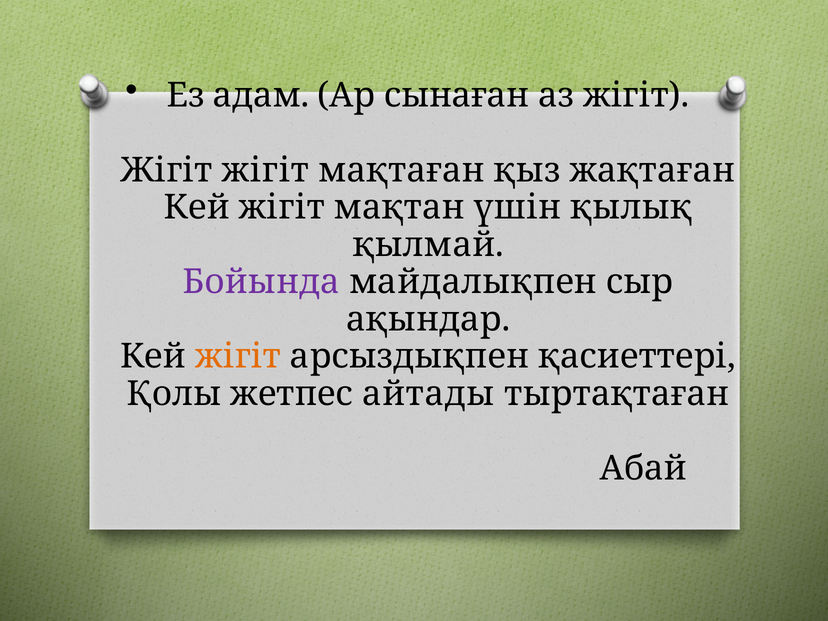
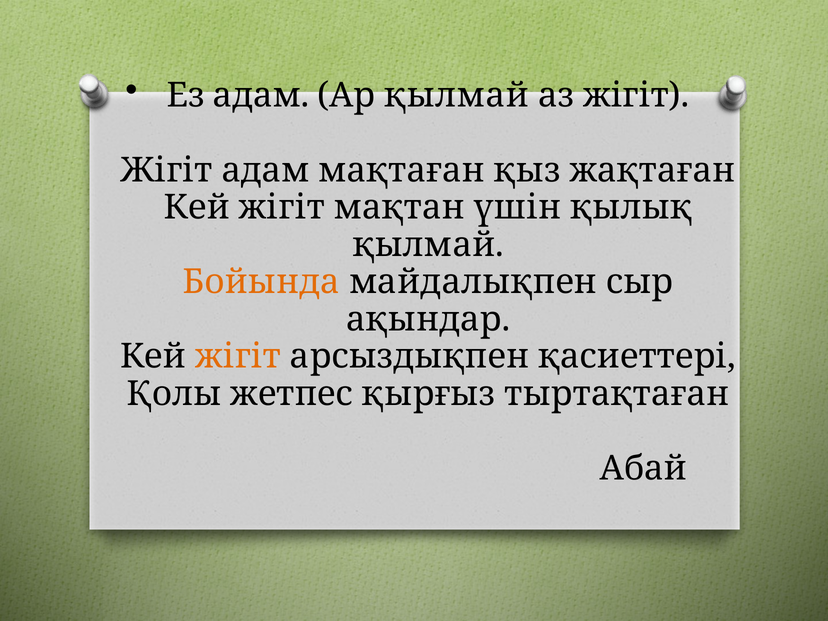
Ар сынаған: сынаған -> қылмай
жігіт at (265, 170): жігіт -> адам
Бойында colour: purple -> orange
айтады: айтады -> қырғыз
